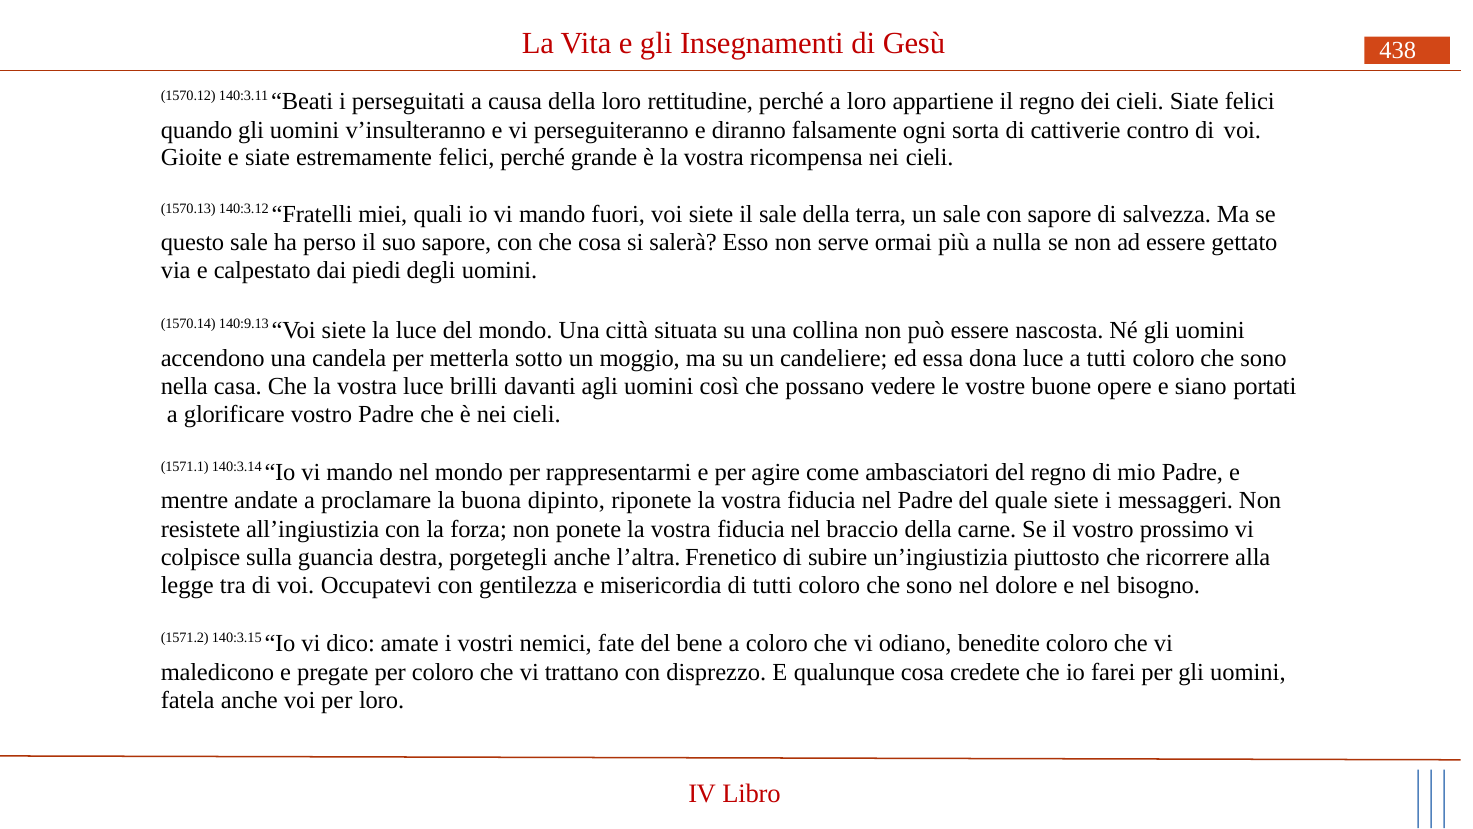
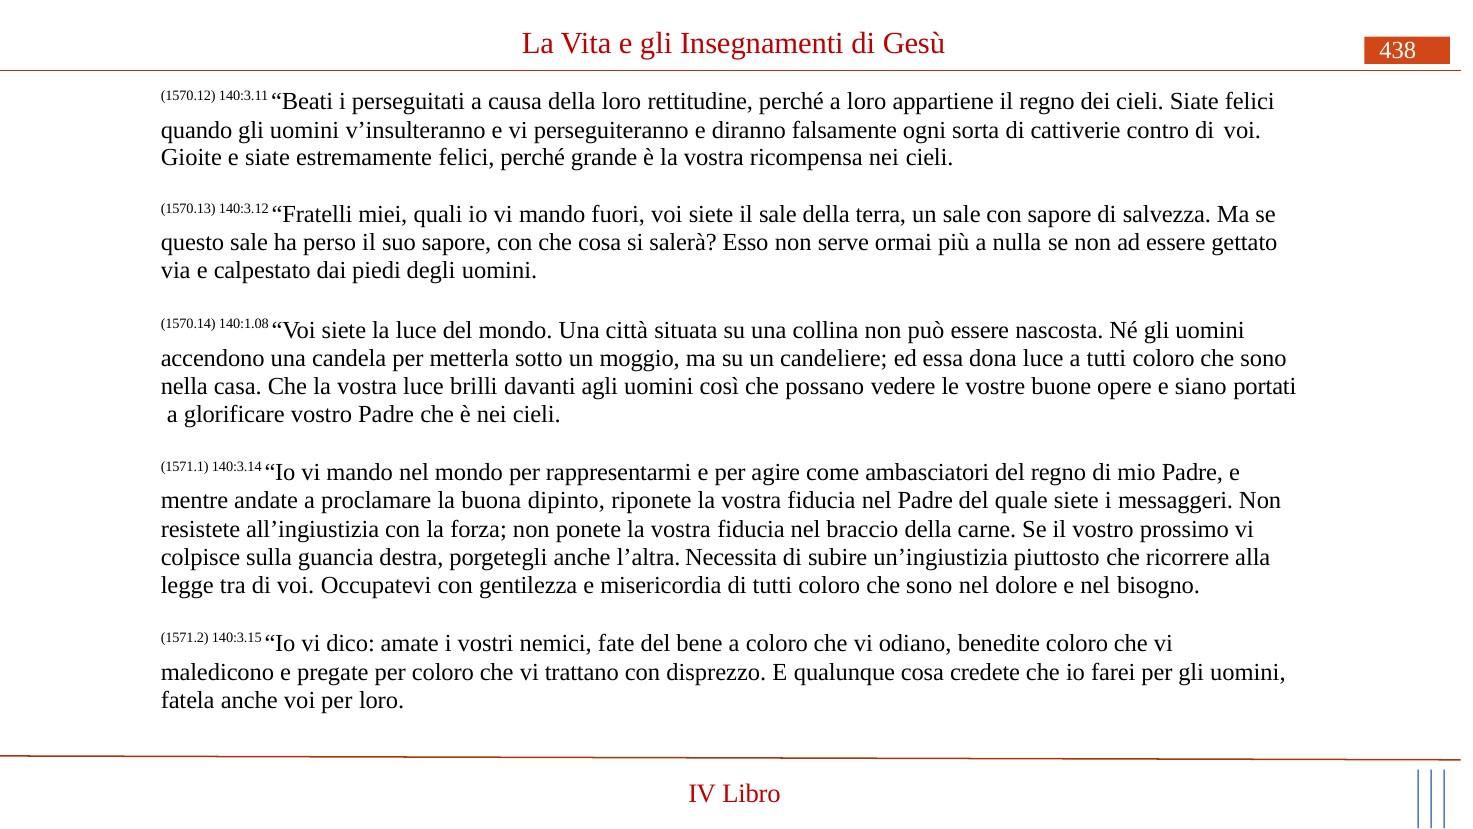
140:9.13: 140:9.13 -> 140:1.08
Frenetico: Frenetico -> Necessita
